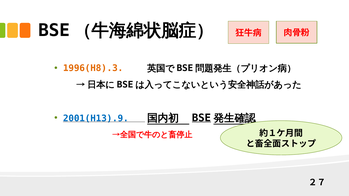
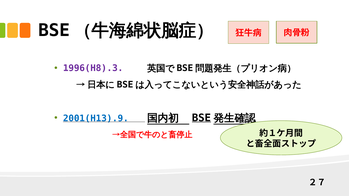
1996(H8).3 colour: orange -> purple
